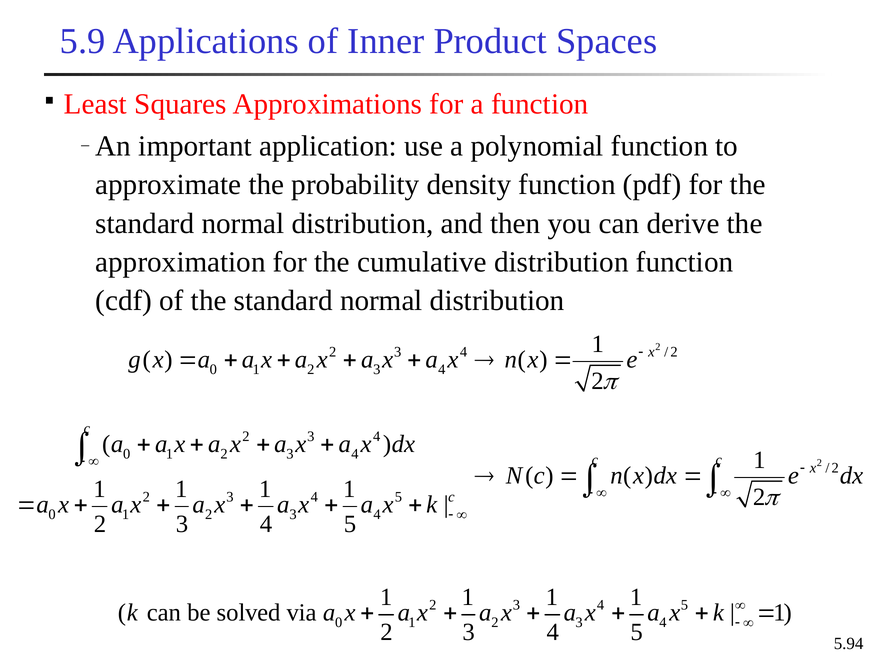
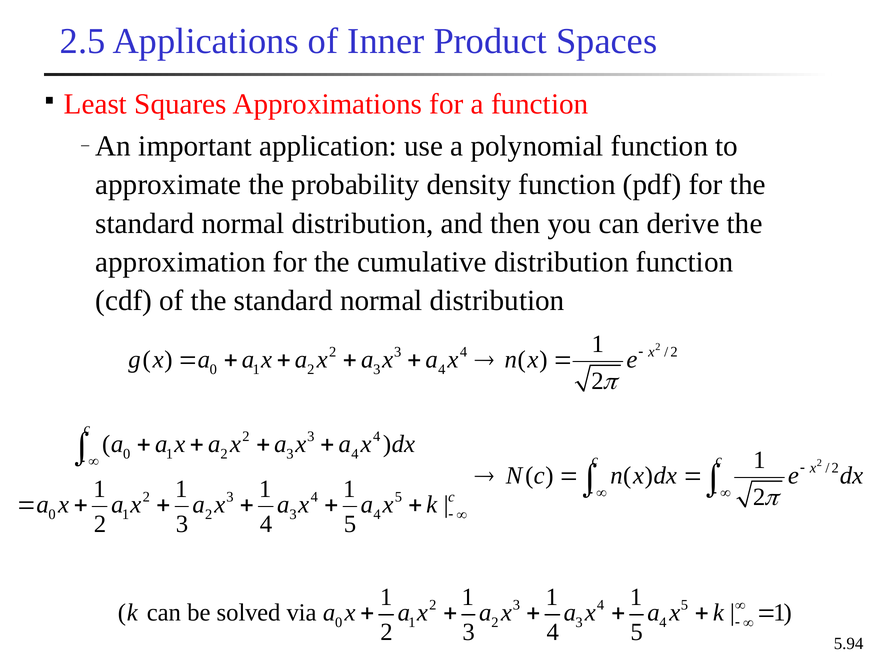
5.9: 5.9 -> 2.5
